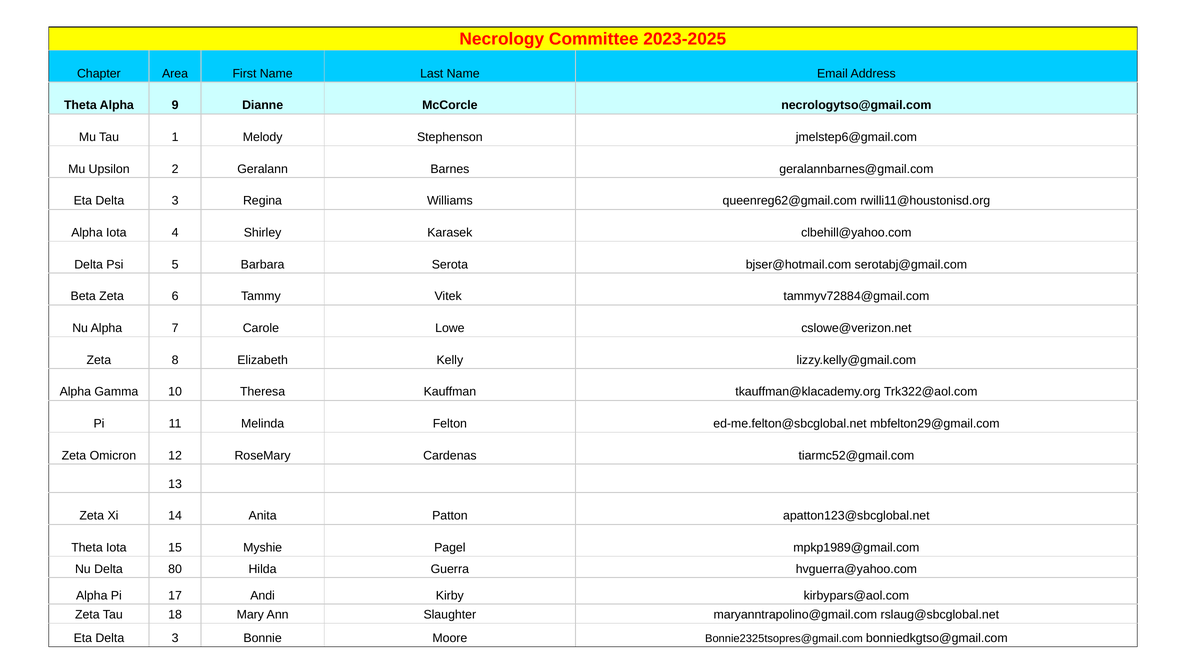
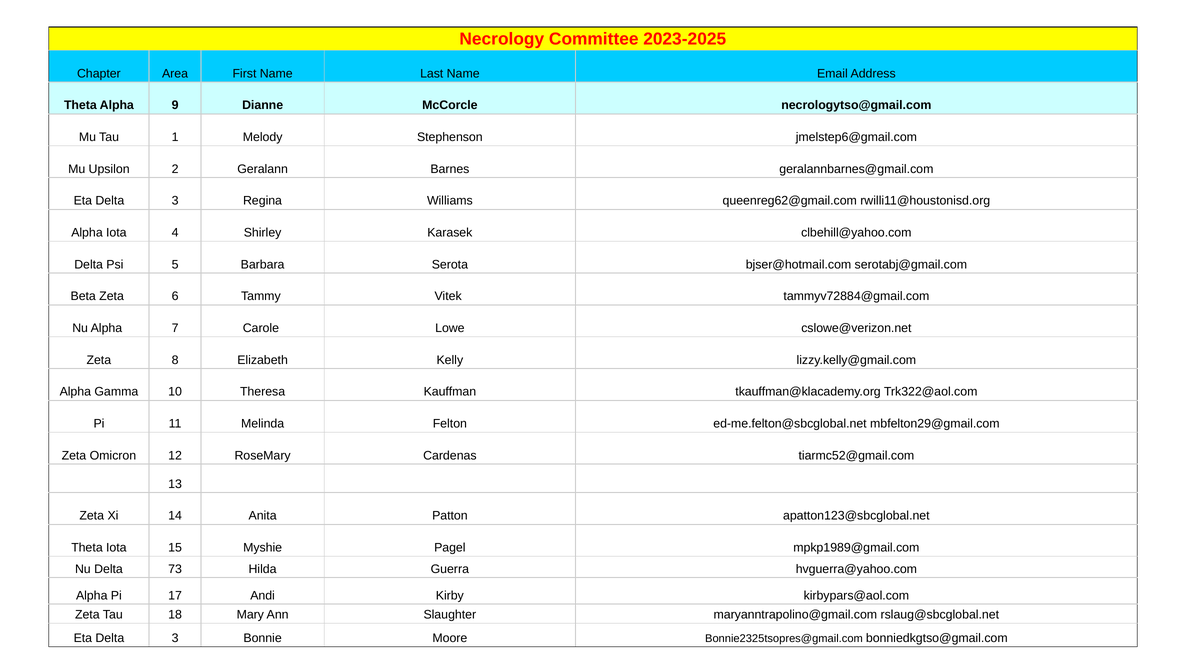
80: 80 -> 73
